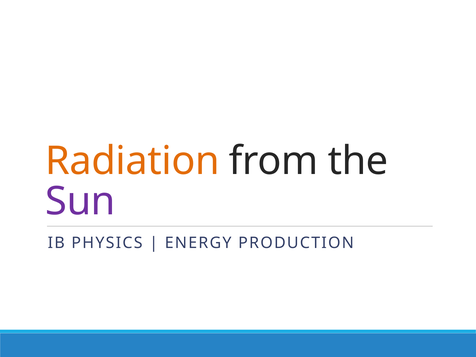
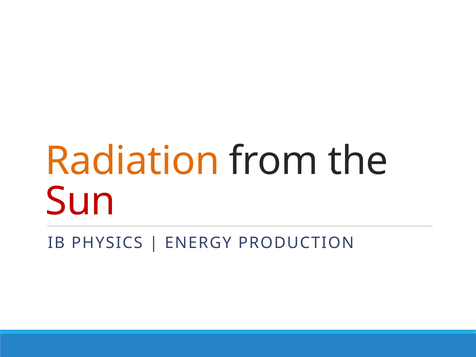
Sun colour: purple -> red
